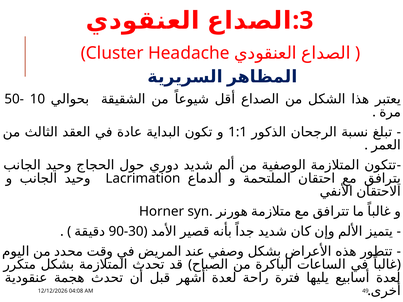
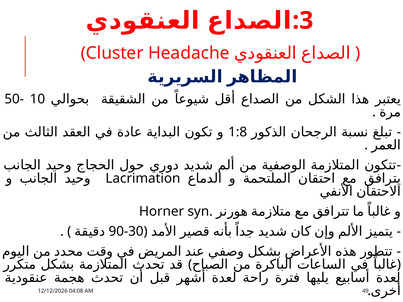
1:1: 1:1 -> 1:8
